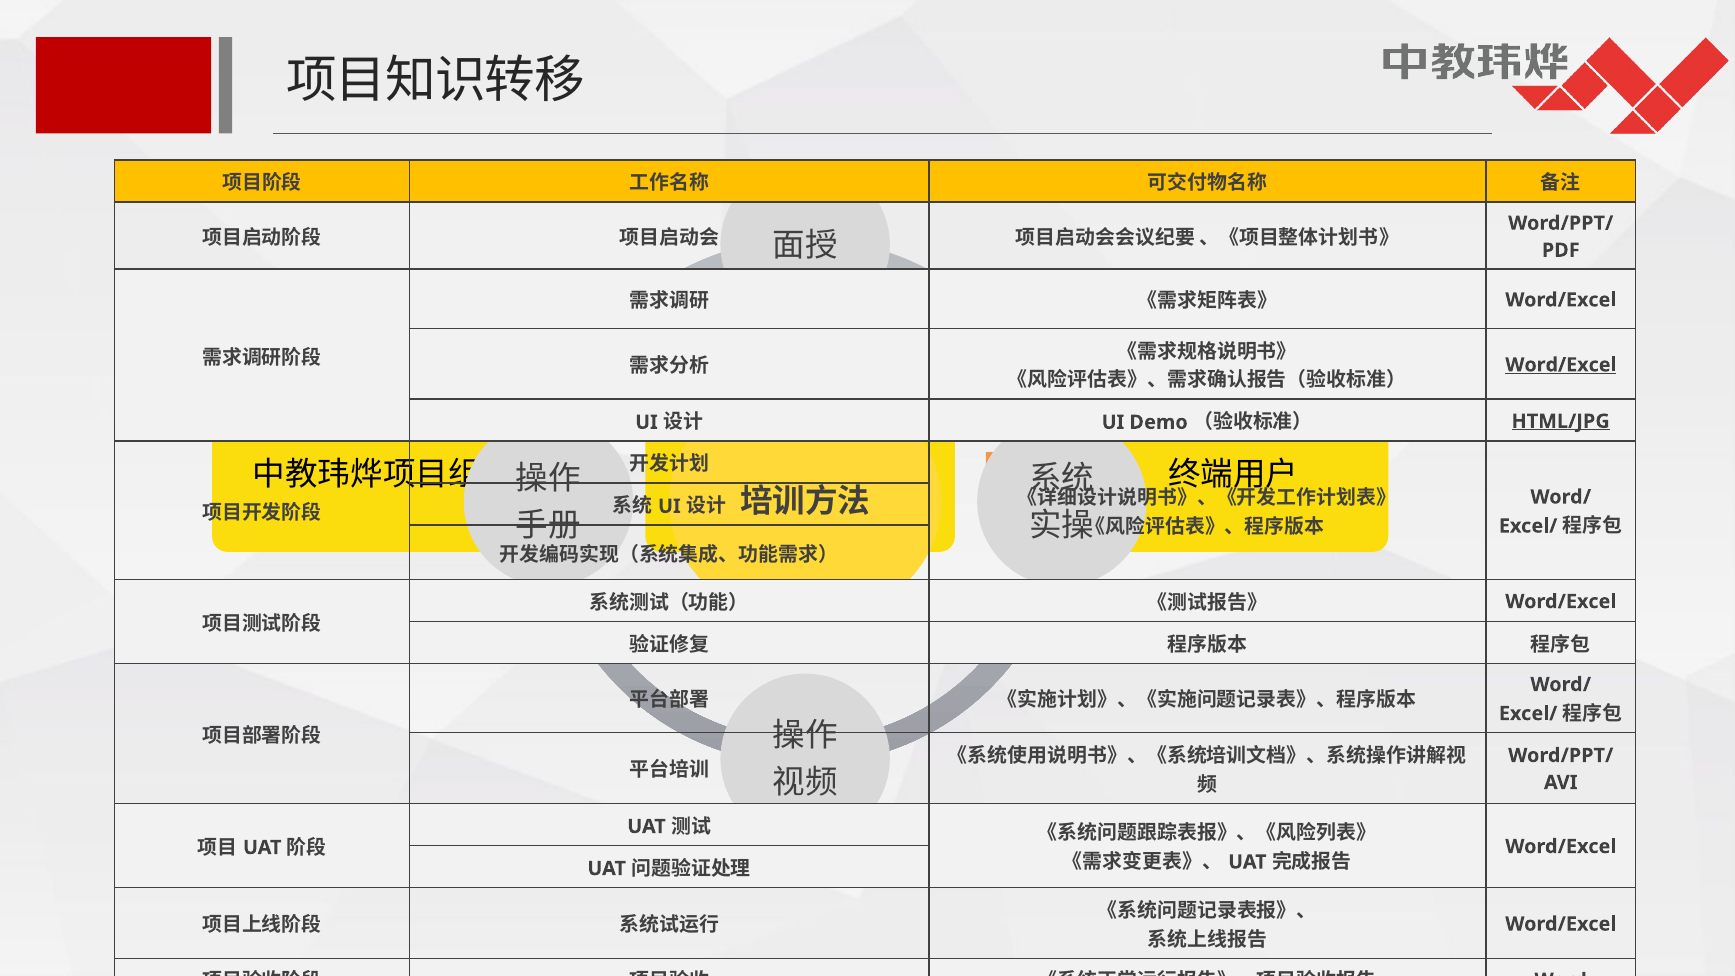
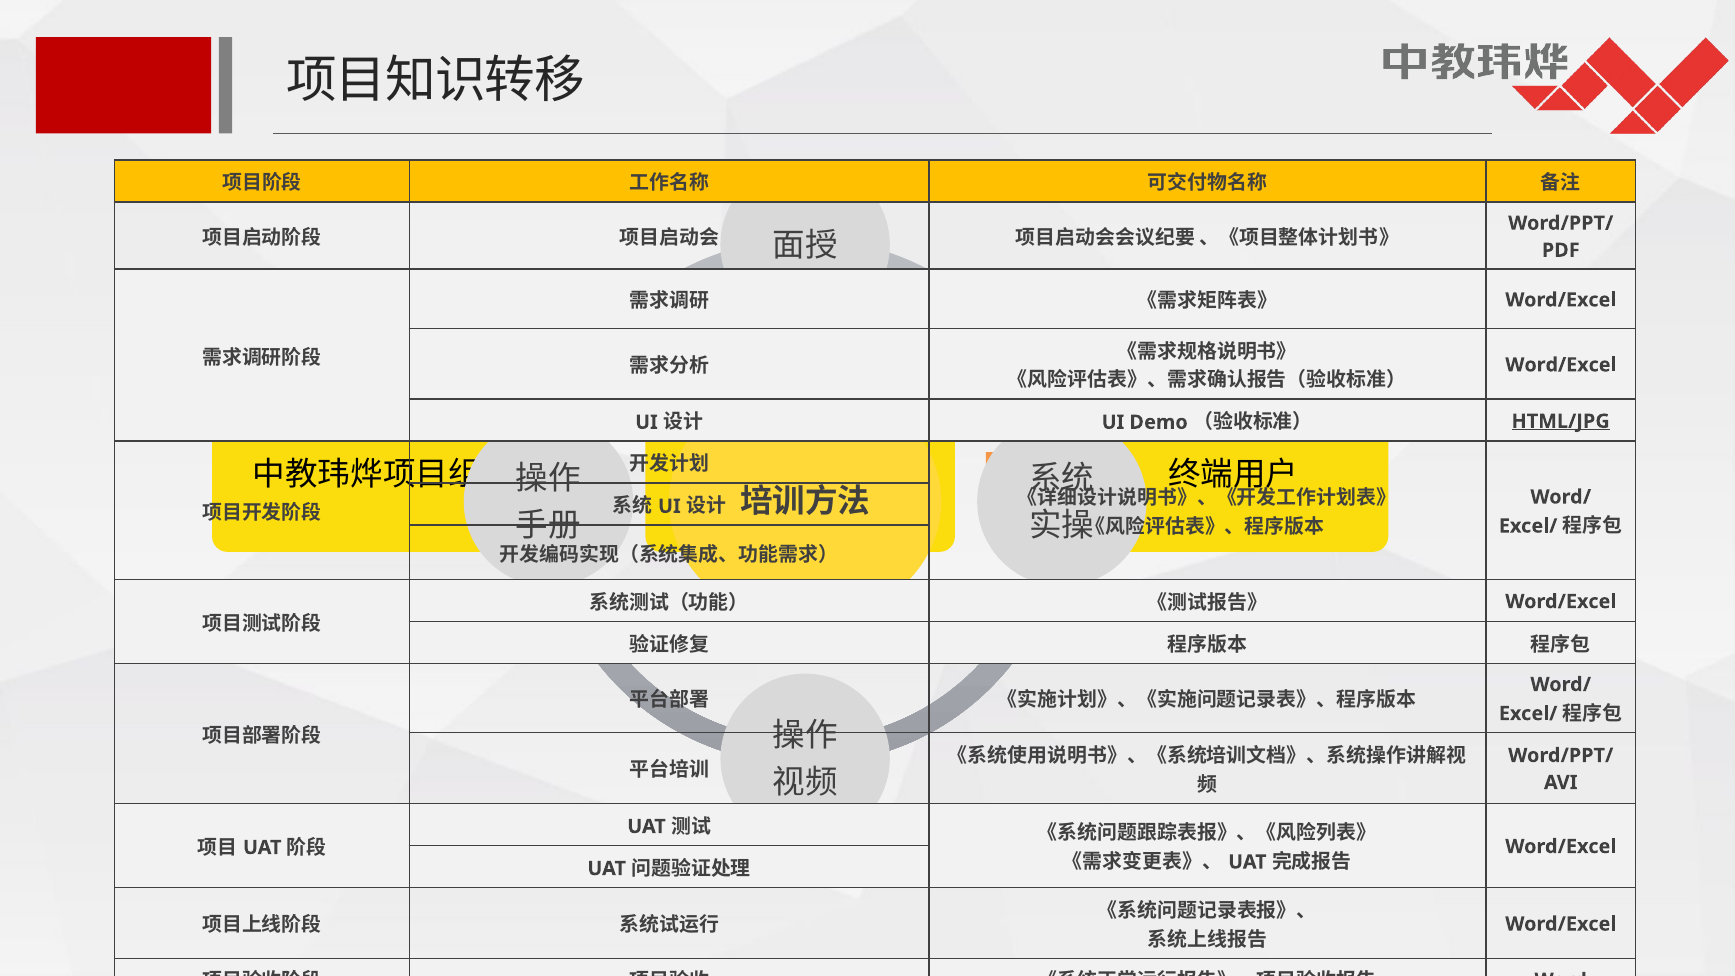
Word/Excel at (1561, 365) underline: present -> none
